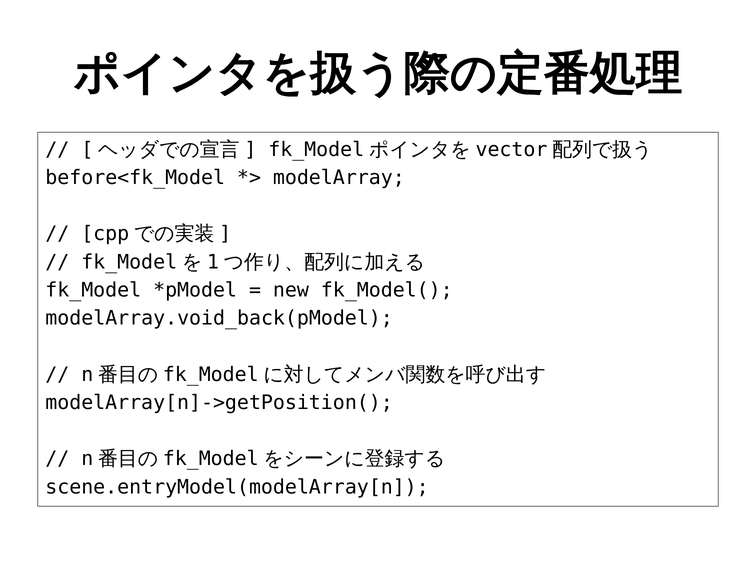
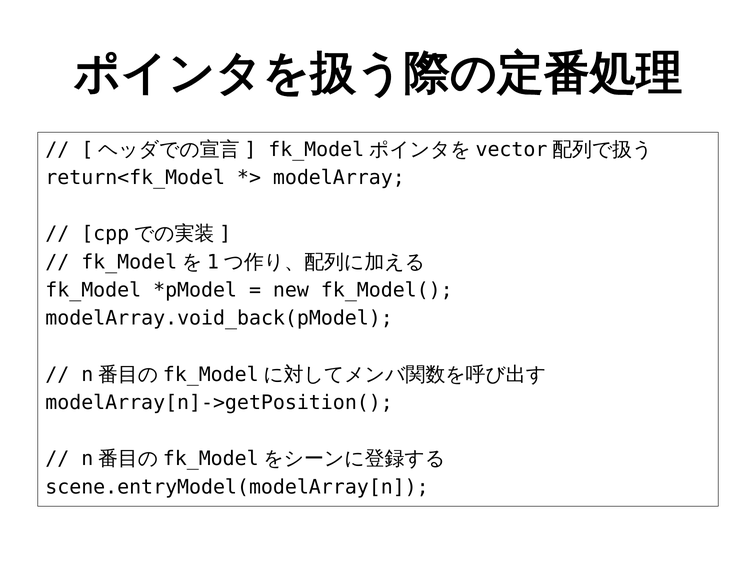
before<fk_Model: before<fk_Model -> return<fk_Model
